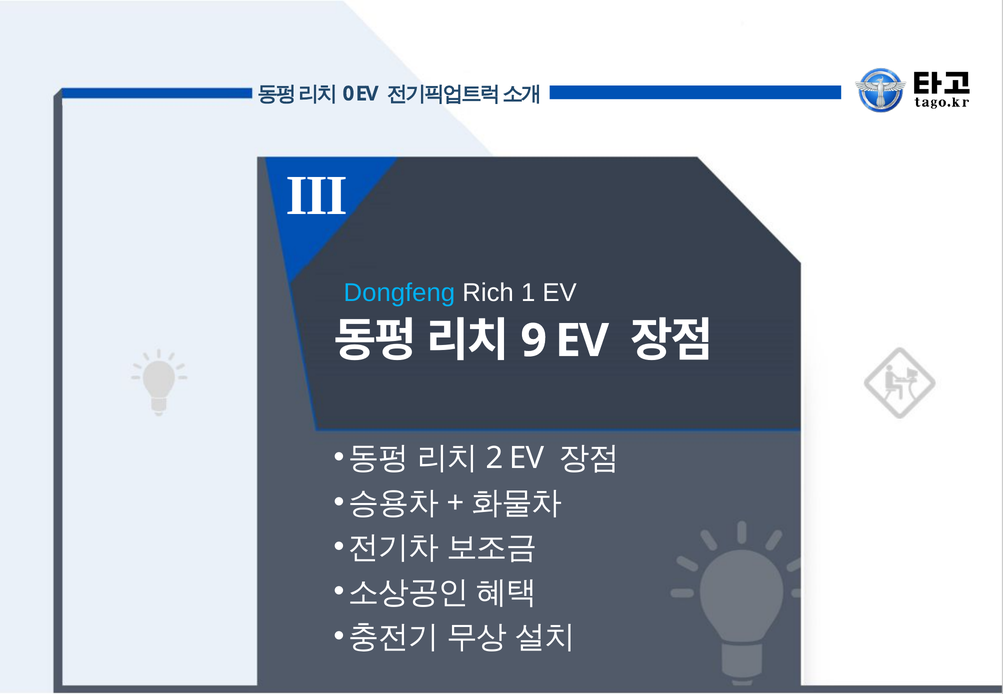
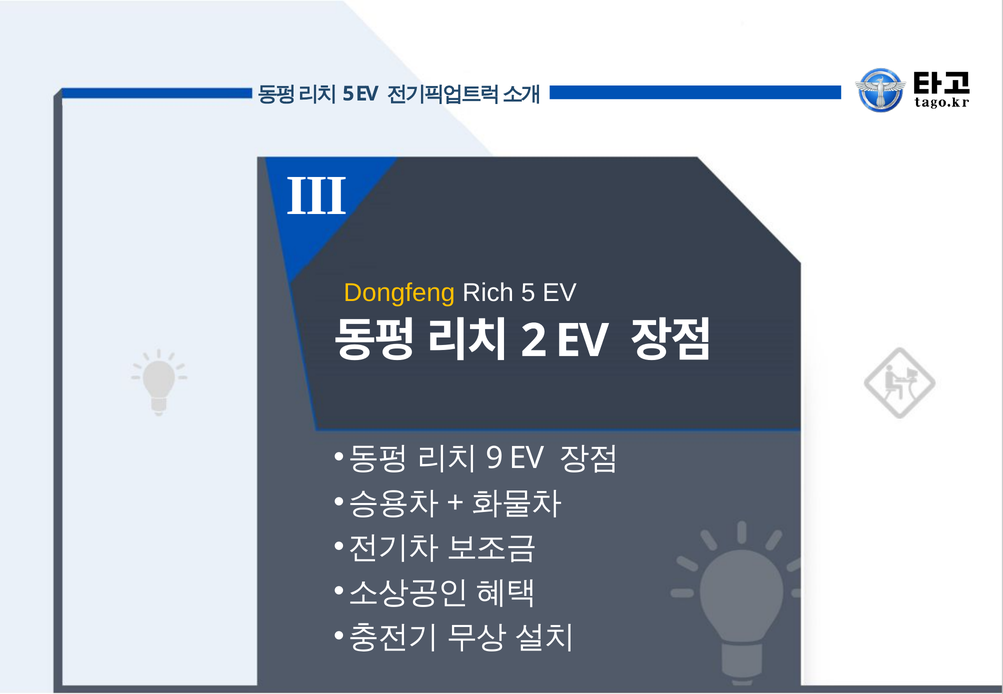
0 at (348, 94): 0 -> 5
Dongfeng colour: light blue -> yellow
Rich 1: 1 -> 5
9: 9 -> 2
2: 2 -> 9
